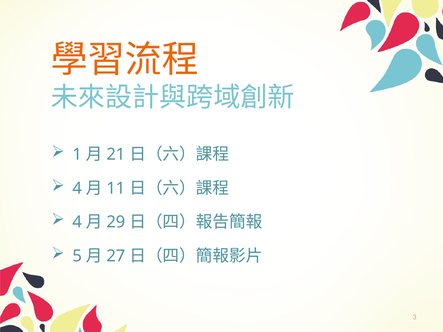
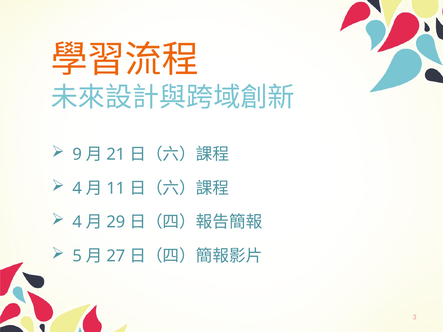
1: 1 -> 9
